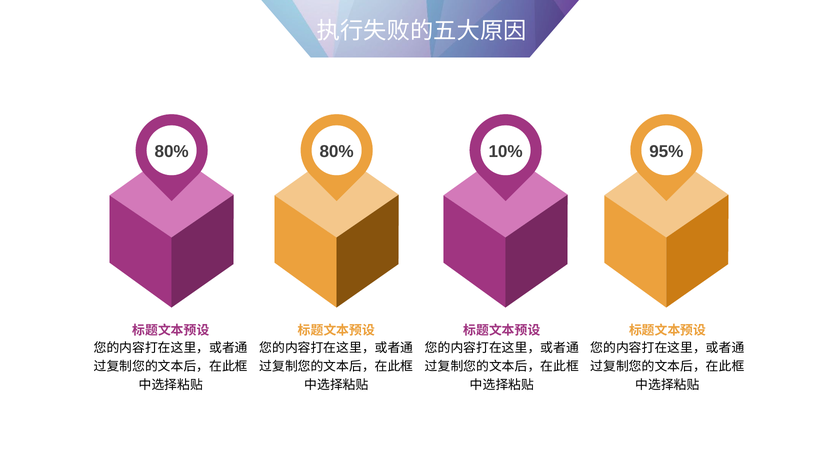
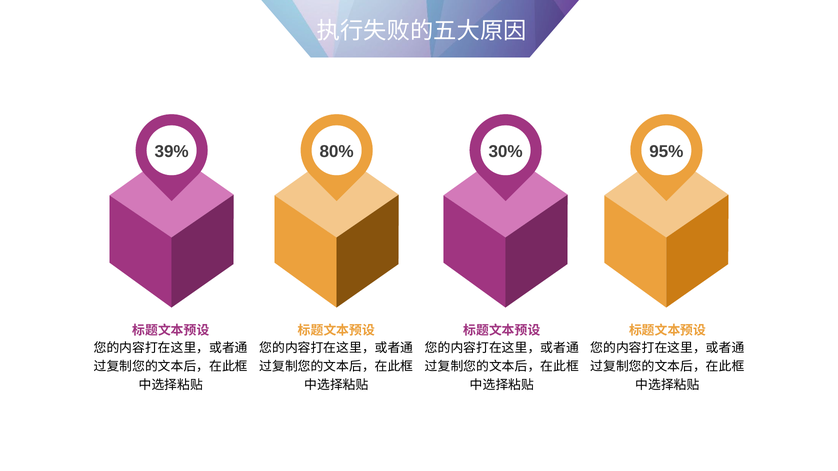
80% at (172, 152): 80% -> 39%
10%: 10% -> 30%
